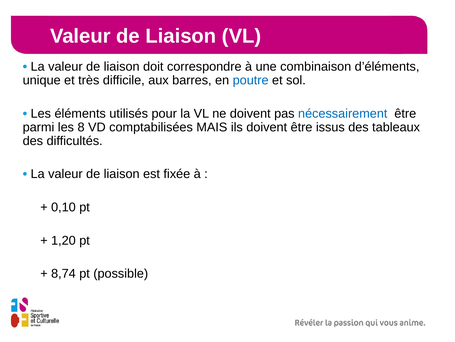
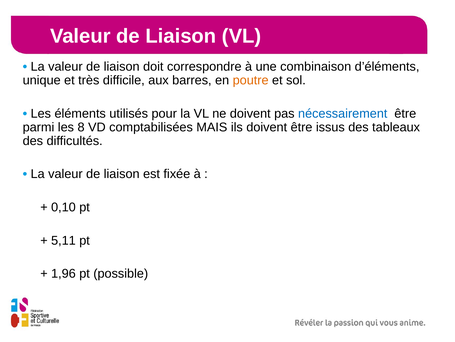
poutre colour: blue -> orange
1,20: 1,20 -> 5,11
8,74: 8,74 -> 1,96
